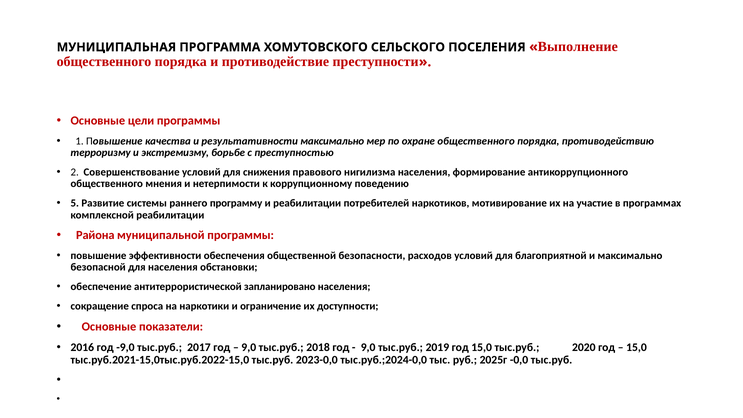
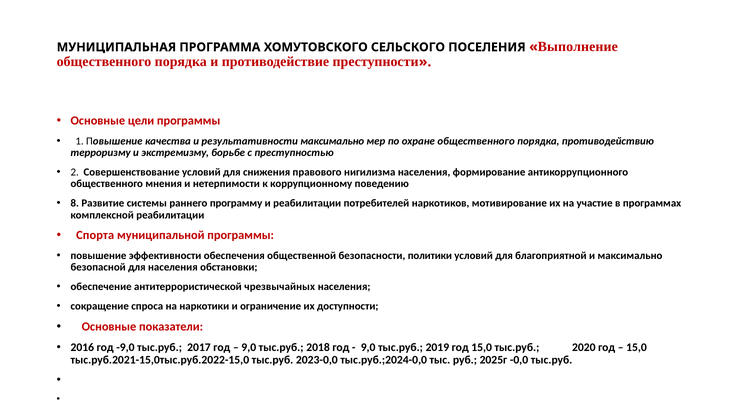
5: 5 -> 8
Района: Района -> Спорта
расходов: расходов -> политики
запланировано: запланировано -> чрезвычайных
